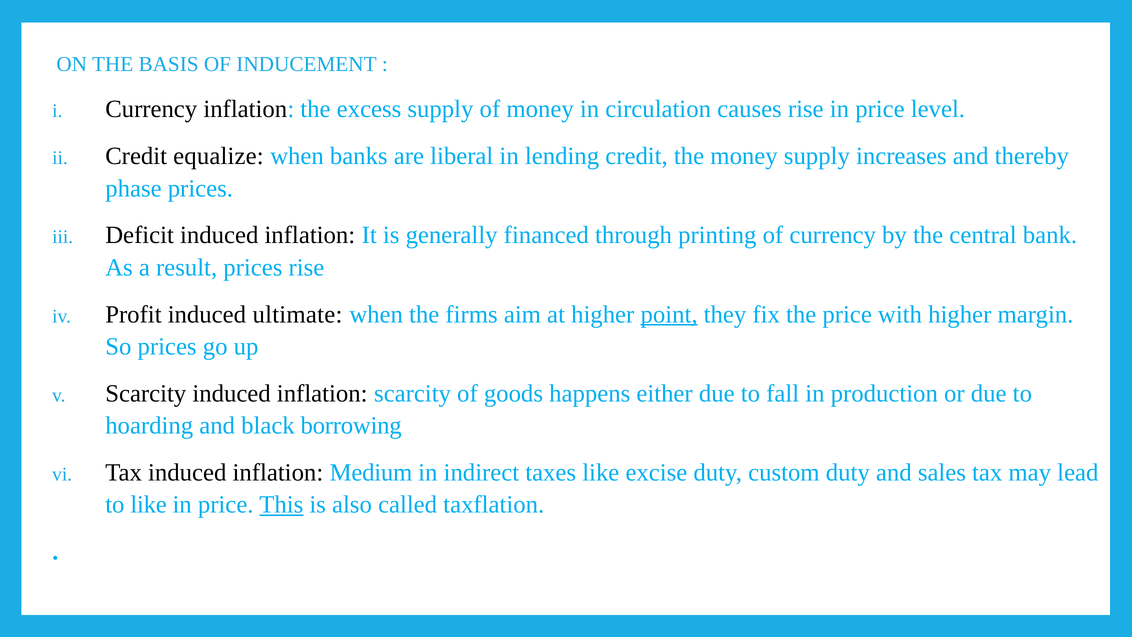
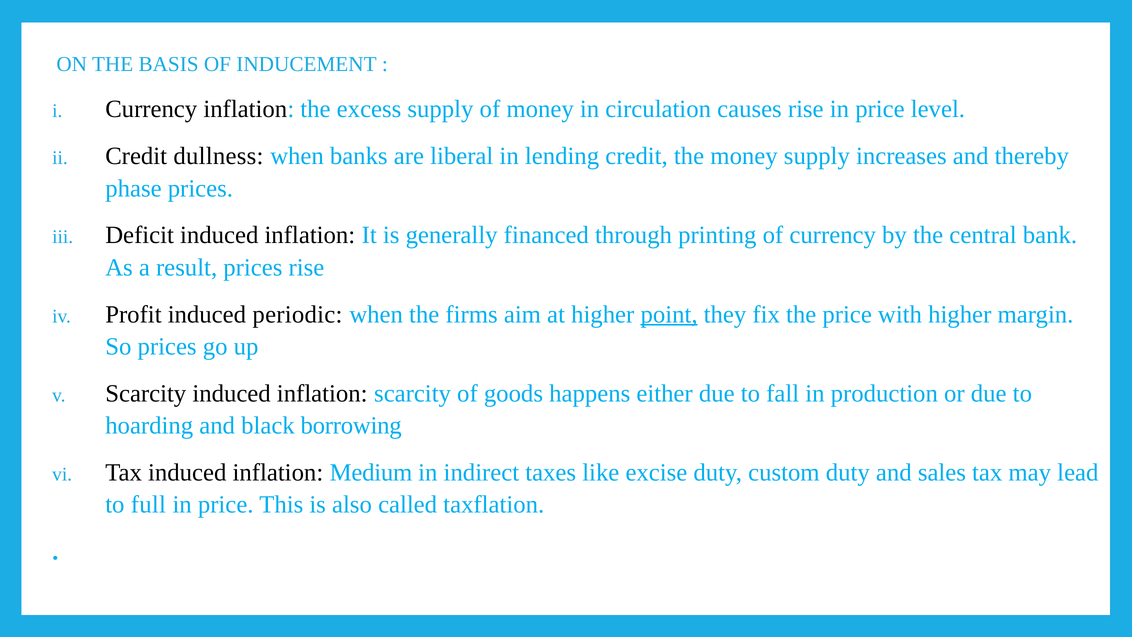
equalize: equalize -> dullness
ultimate: ultimate -> periodic
to like: like -> full
This underline: present -> none
